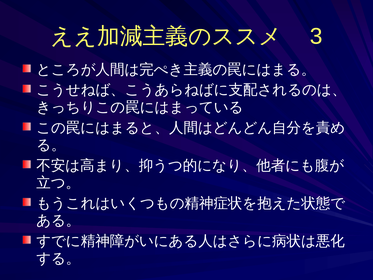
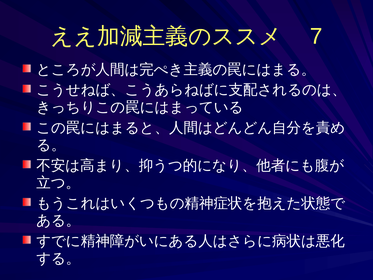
3: 3 -> 7
